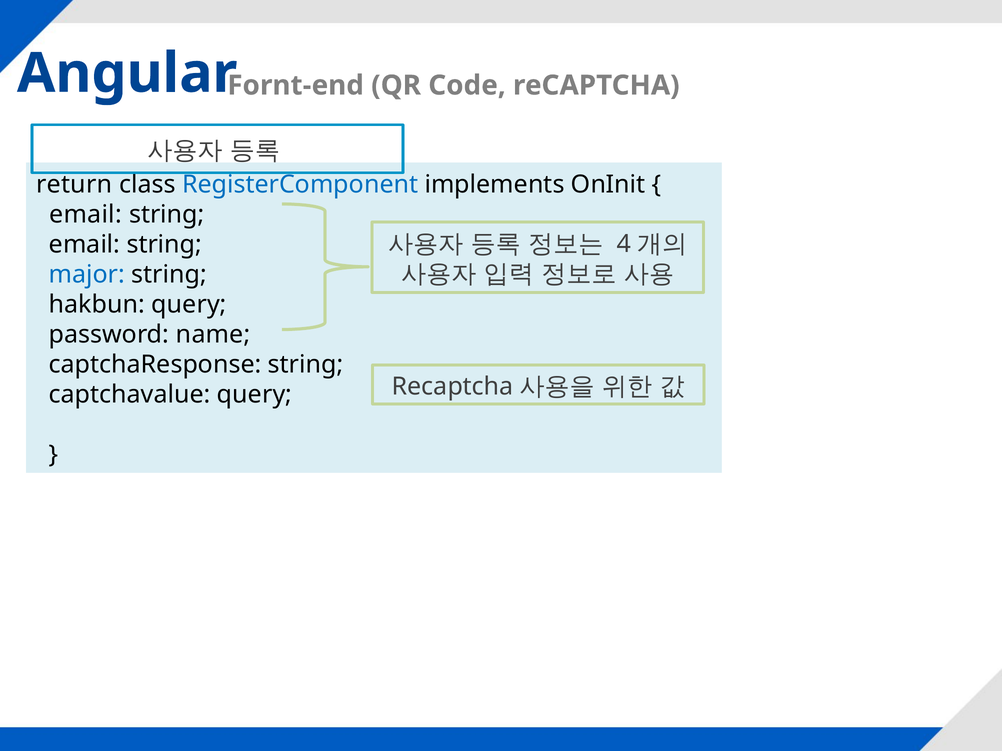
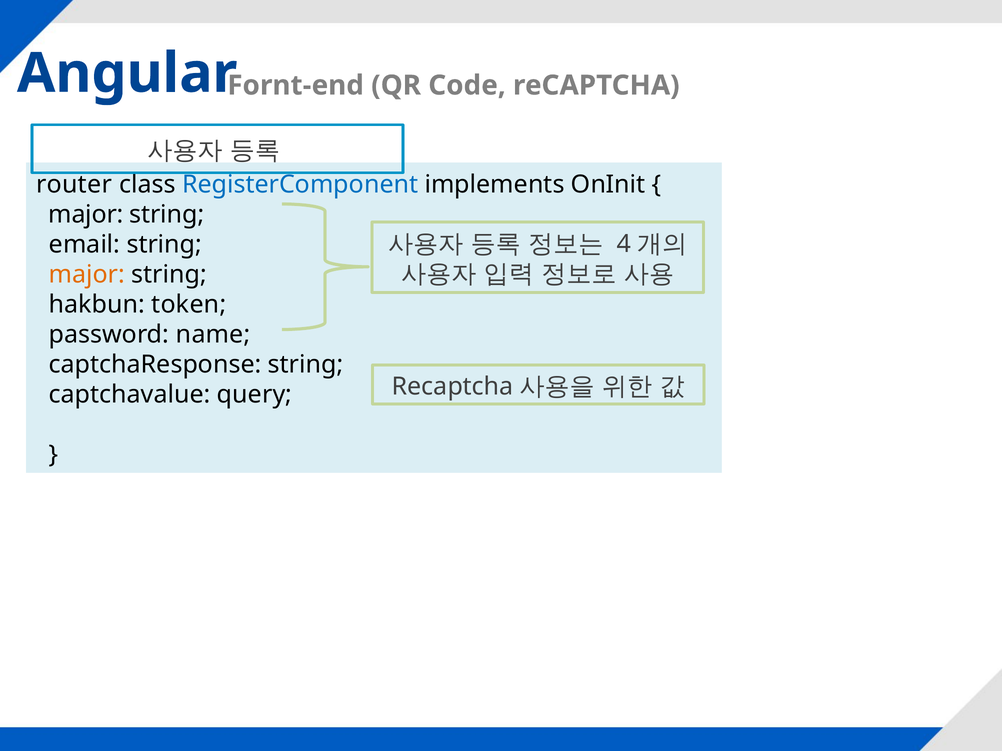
return: return -> router
email at (86, 214): email -> major
major at (87, 275) colour: blue -> orange
hakbun query: query -> token
